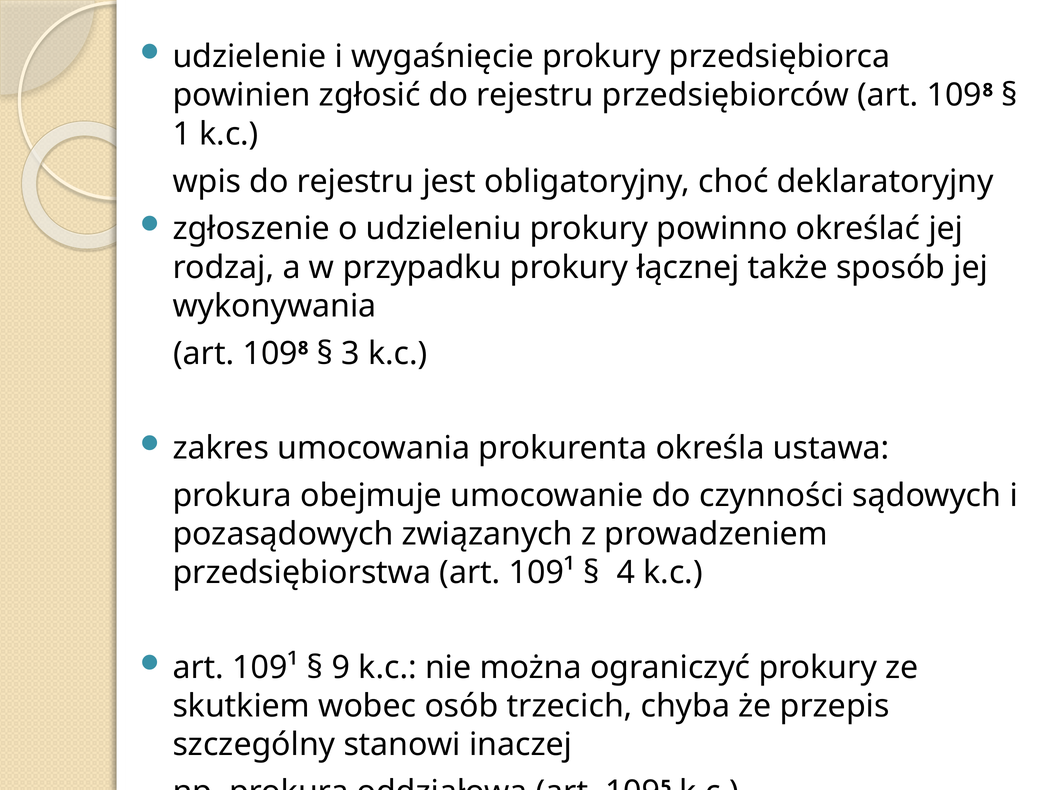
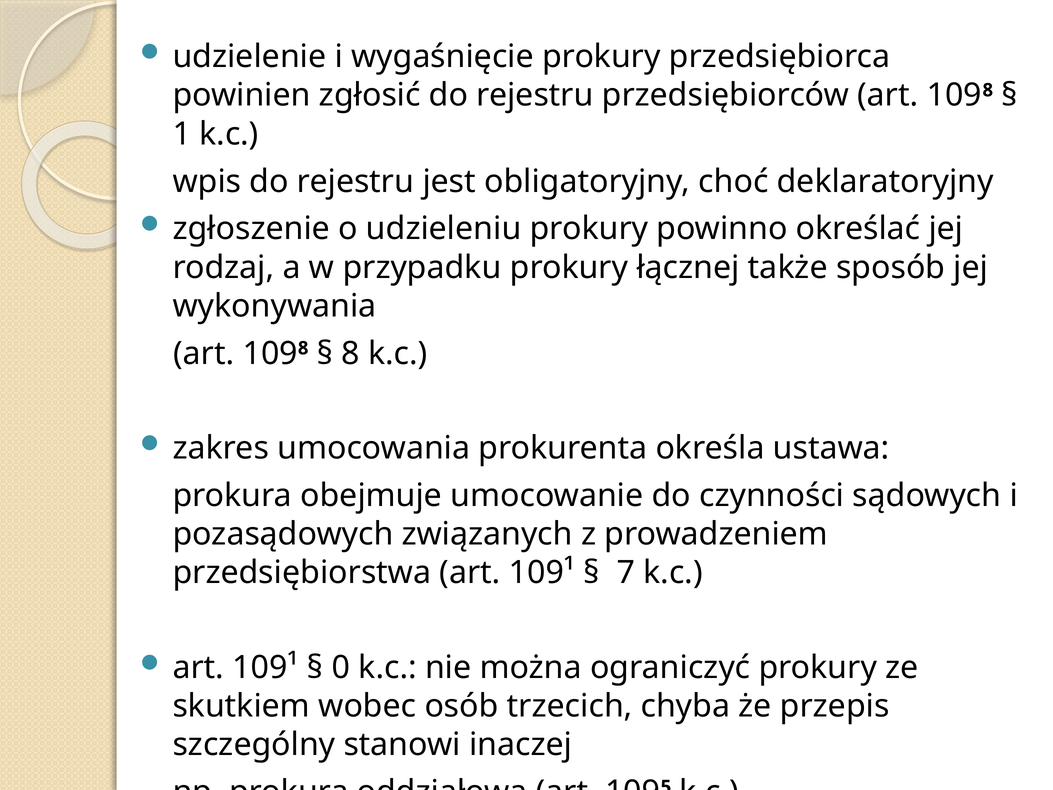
3: 3 -> 8
4: 4 -> 7
9: 9 -> 0
